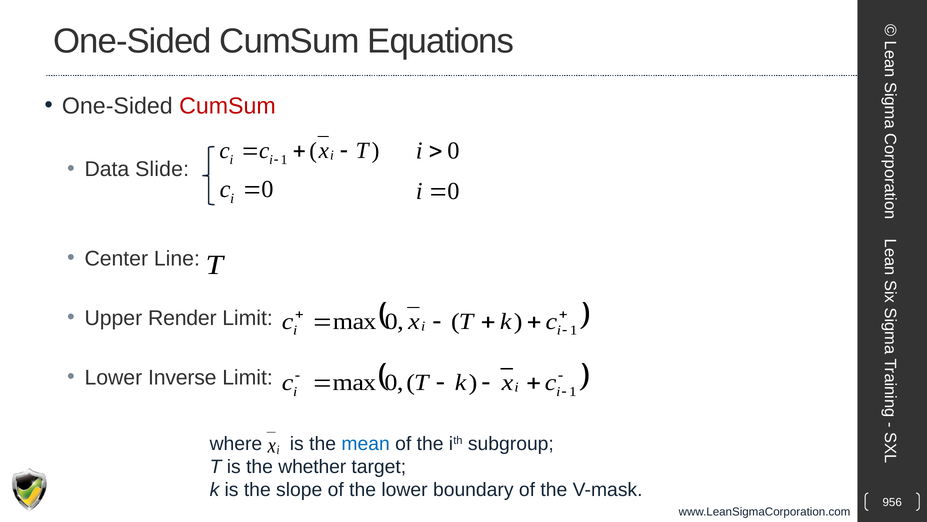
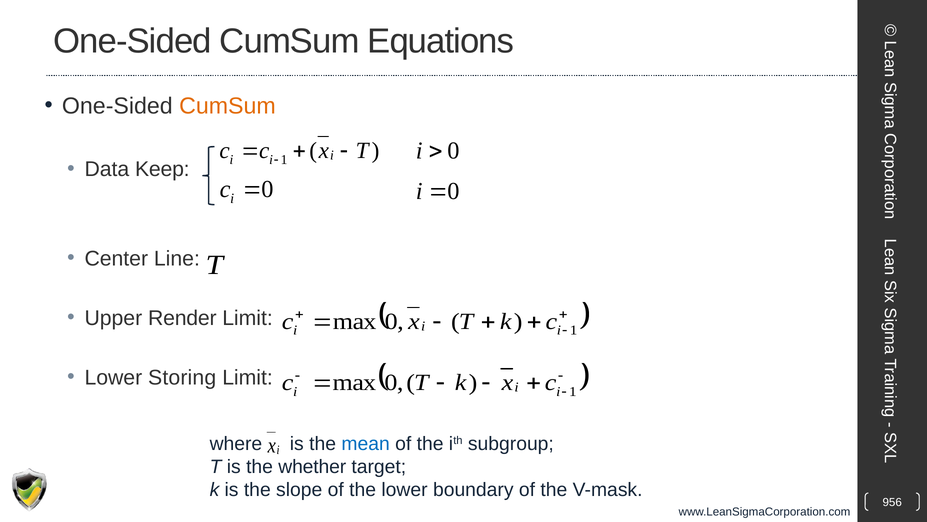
CumSum at (227, 106) colour: red -> orange
Slide: Slide -> Keep
Inverse: Inverse -> Storing
